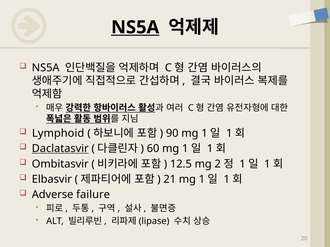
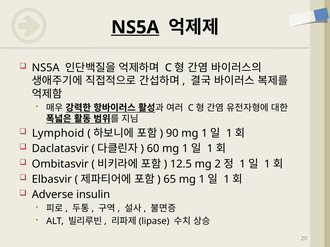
Daclatasvir underline: present -> none
21: 21 -> 65
failure: failure -> insulin
